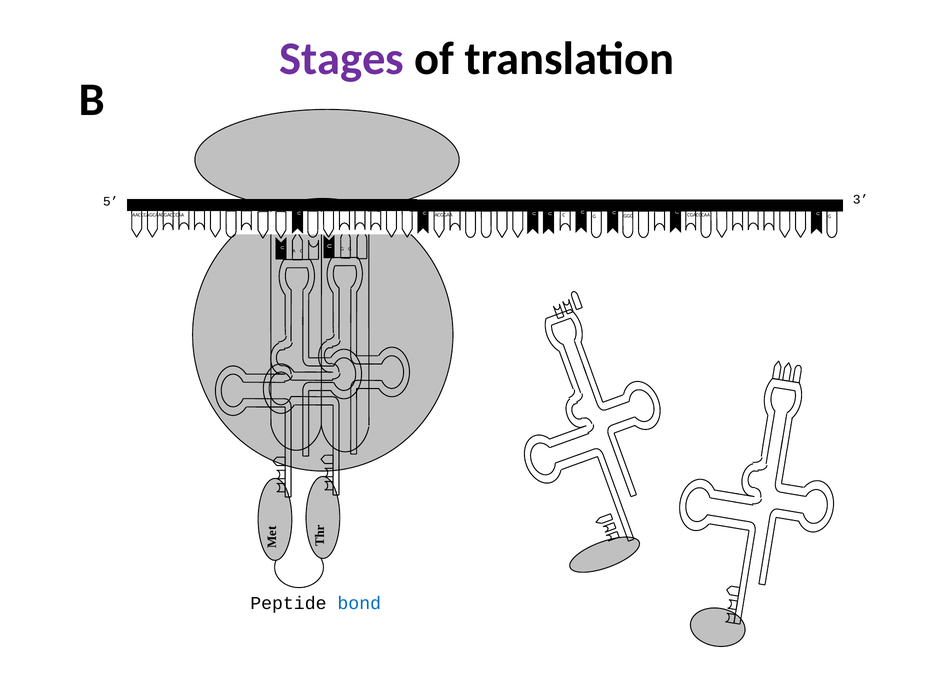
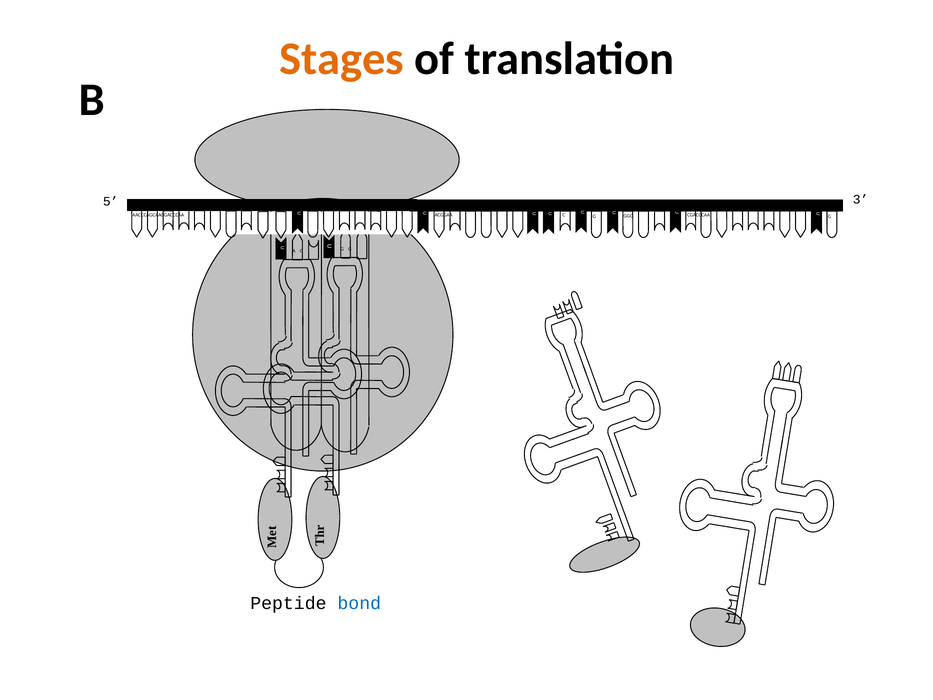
Stages colour: purple -> orange
